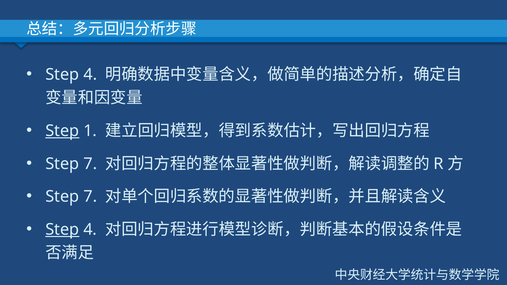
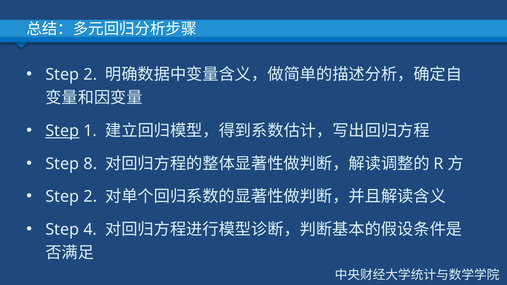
4 at (90, 75): 4 -> 2
7 at (90, 164): 7 -> 8
7 at (90, 197): 7 -> 2
Step at (62, 230) underline: present -> none
